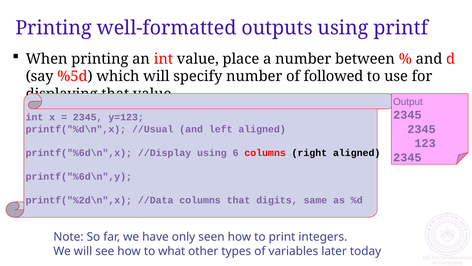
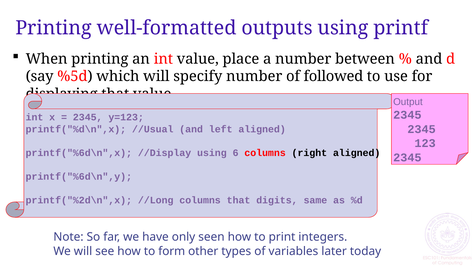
//Data: //Data -> //Long
what: what -> form
